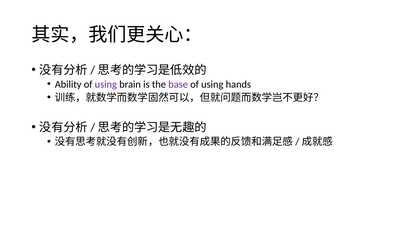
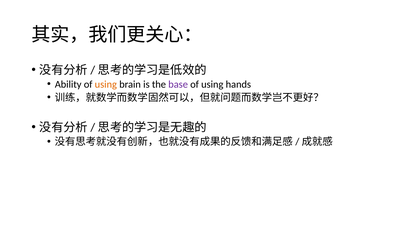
using at (106, 84) colour: purple -> orange
